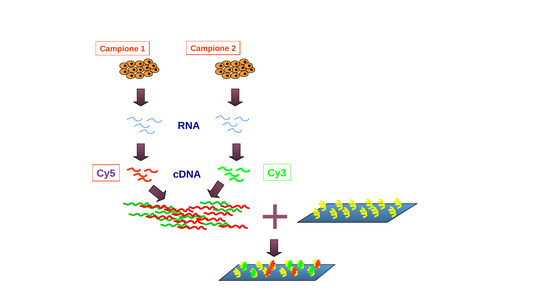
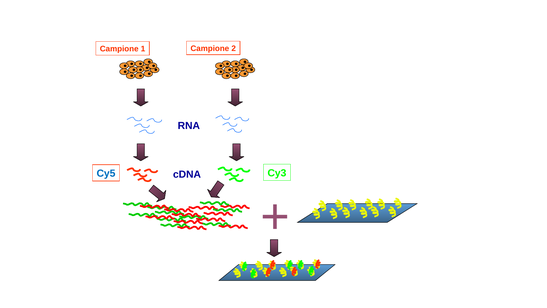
Cy5 colour: purple -> blue
